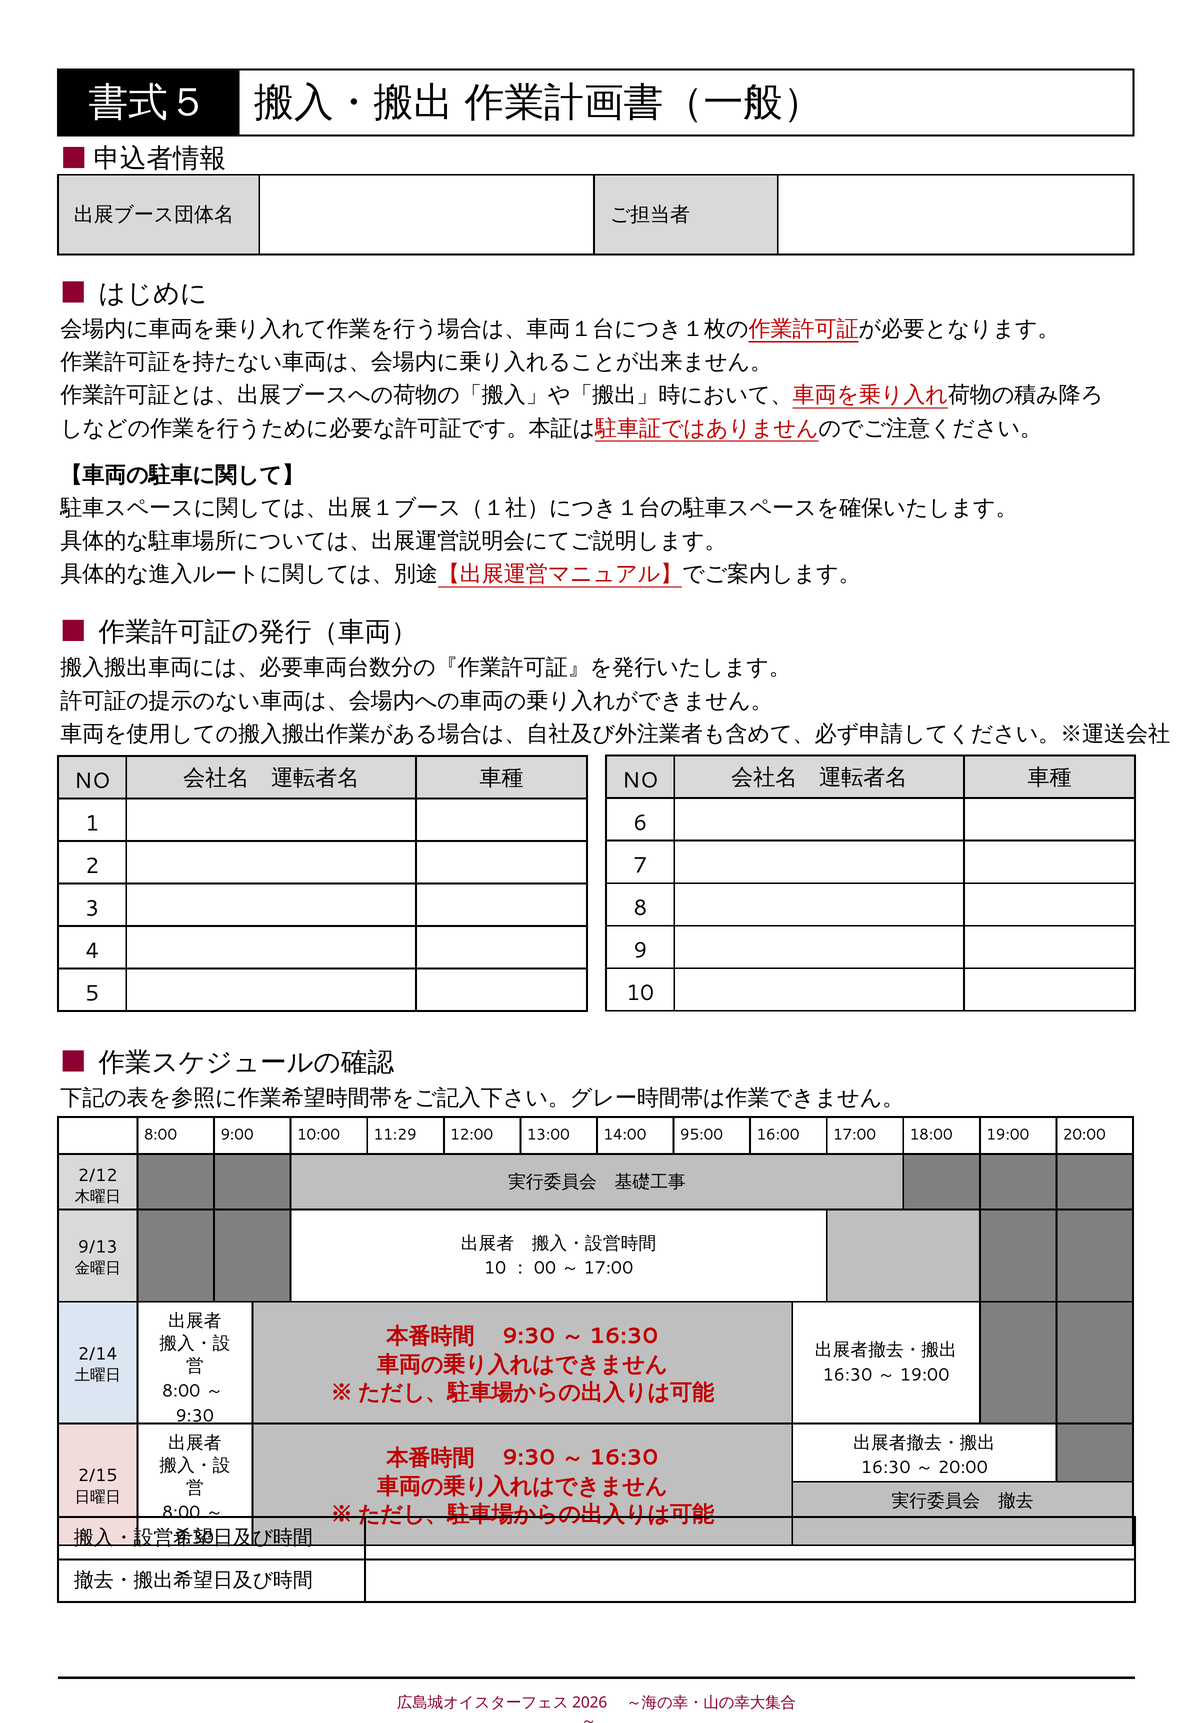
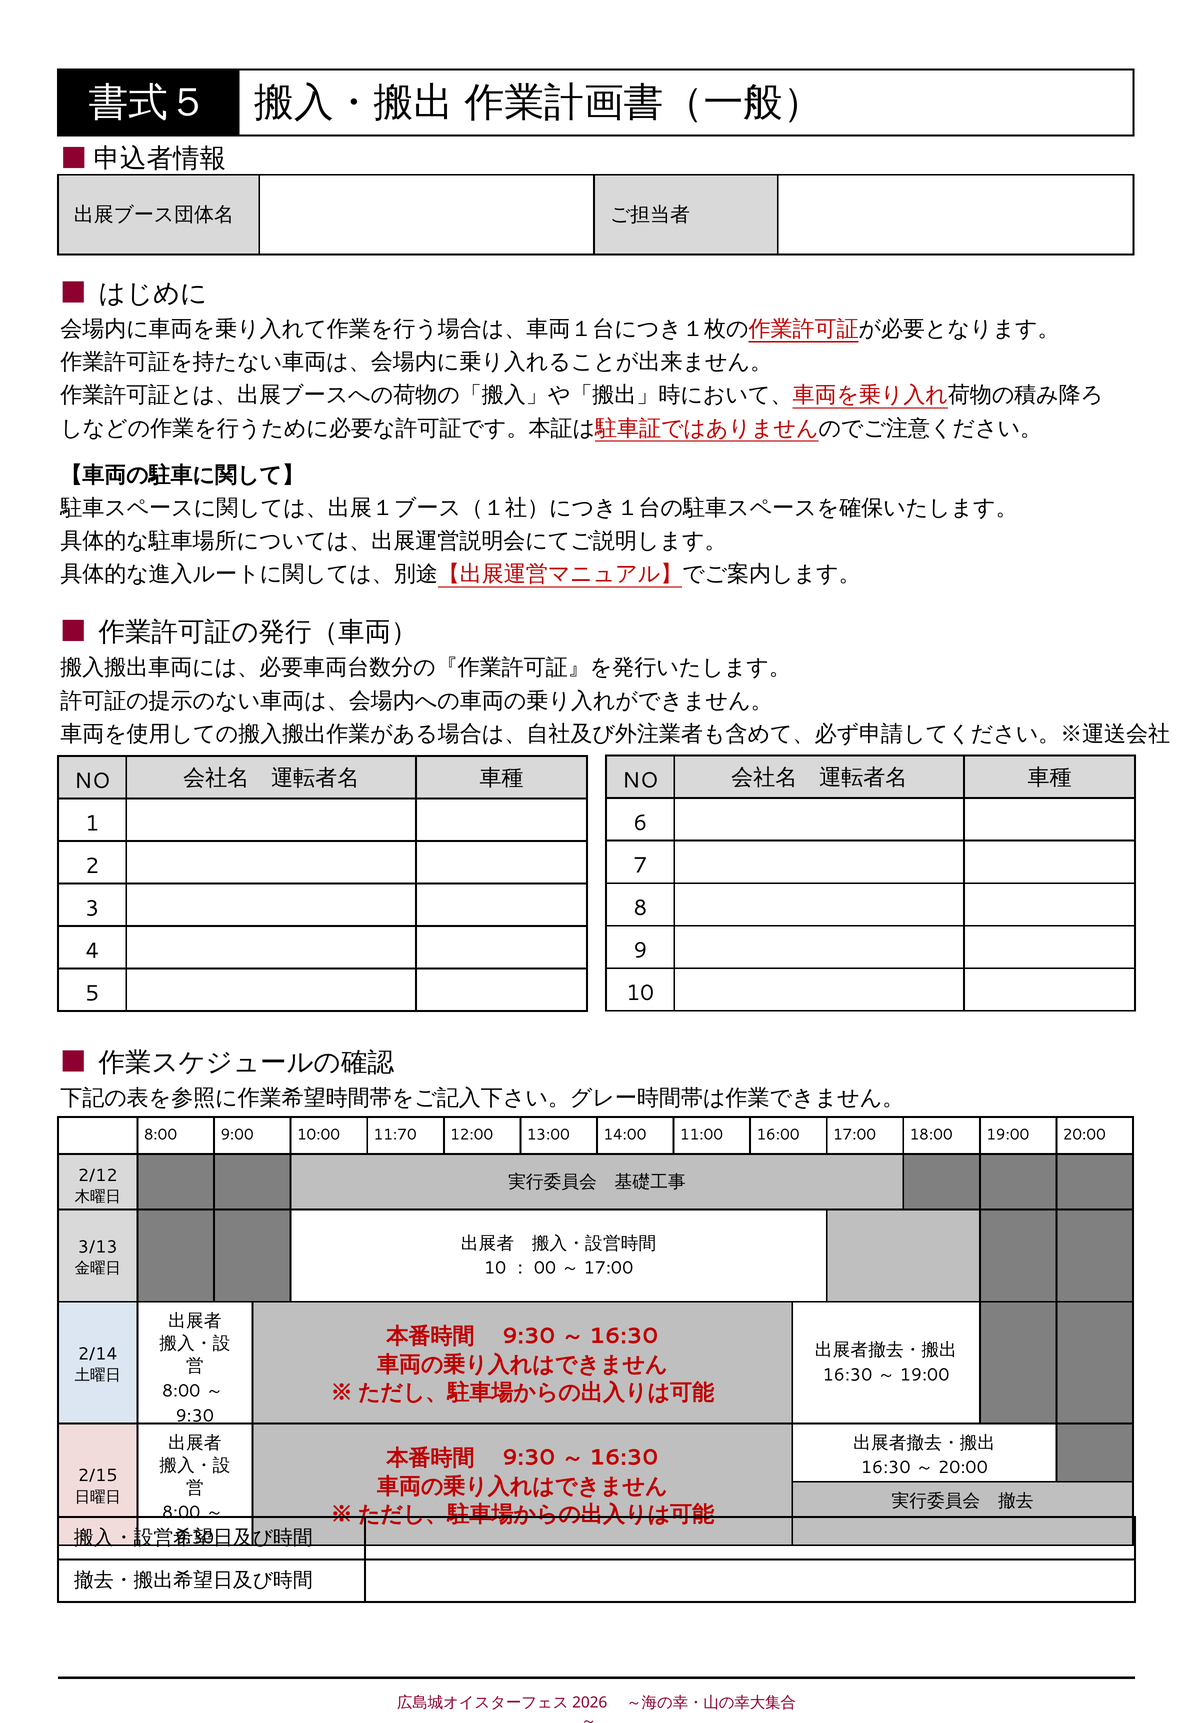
11:29: 11:29 -> 11:70
95:00: 95:00 -> 11:00
9/13: 9/13 -> 3/13
